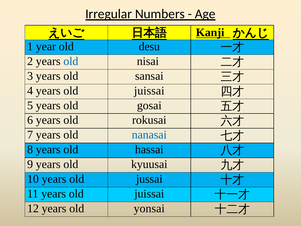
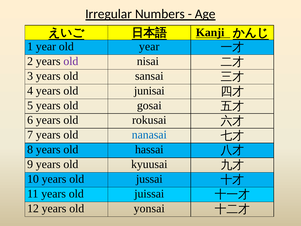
old desu: desu -> year
old at (71, 61) colour: blue -> purple
4 years old juissai: juissai -> junisai
